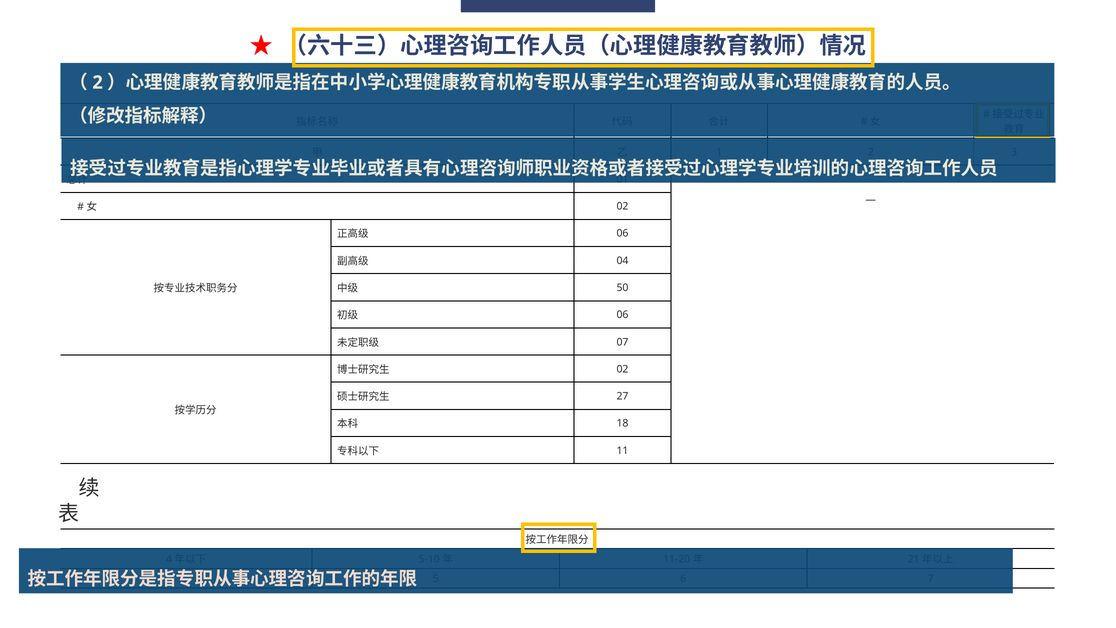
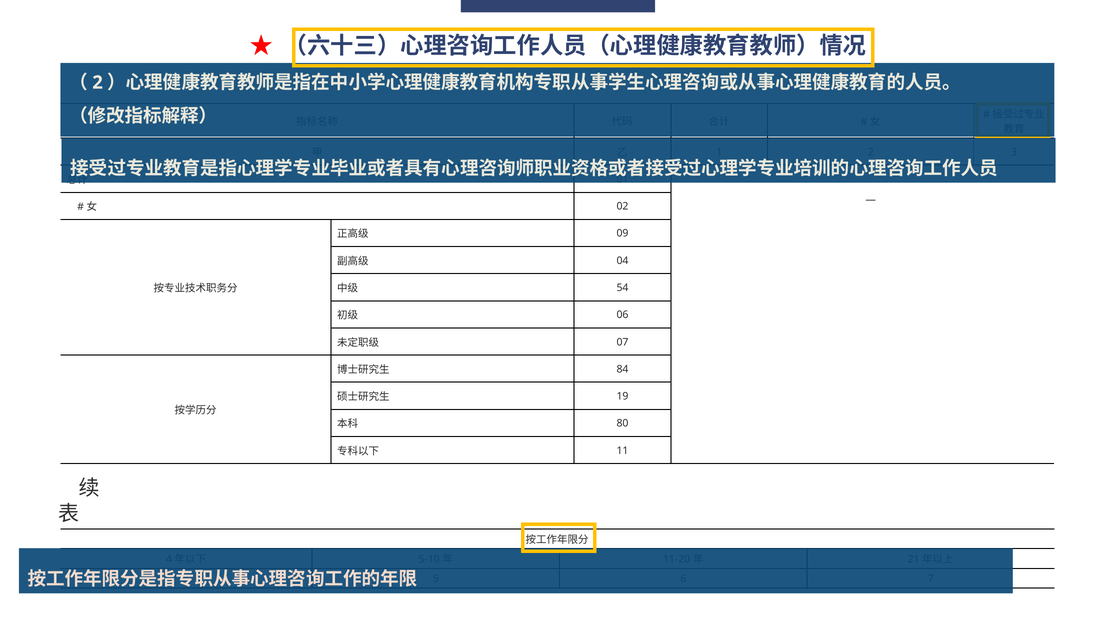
06 at (623, 233): 06 -> 09
50: 50 -> 54
02 at (623, 369): 02 -> 84
27: 27 -> 19
18: 18 -> 80
